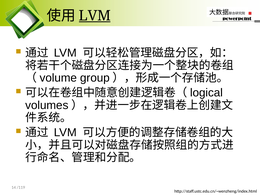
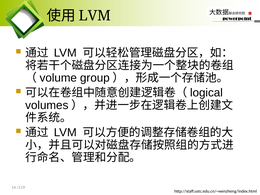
LVM at (95, 16) underline: present -> none
